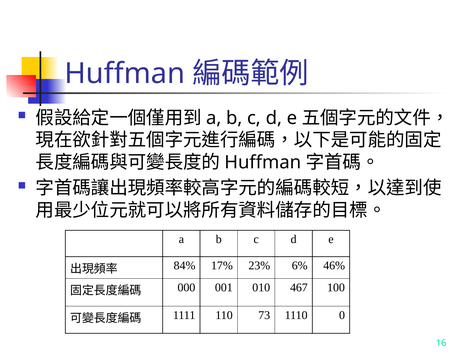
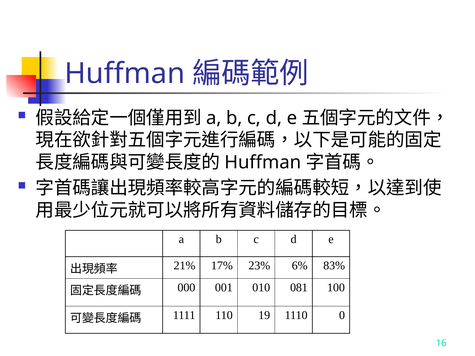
84%: 84% -> 21%
46%: 46% -> 83%
467: 467 -> 081
73: 73 -> 19
